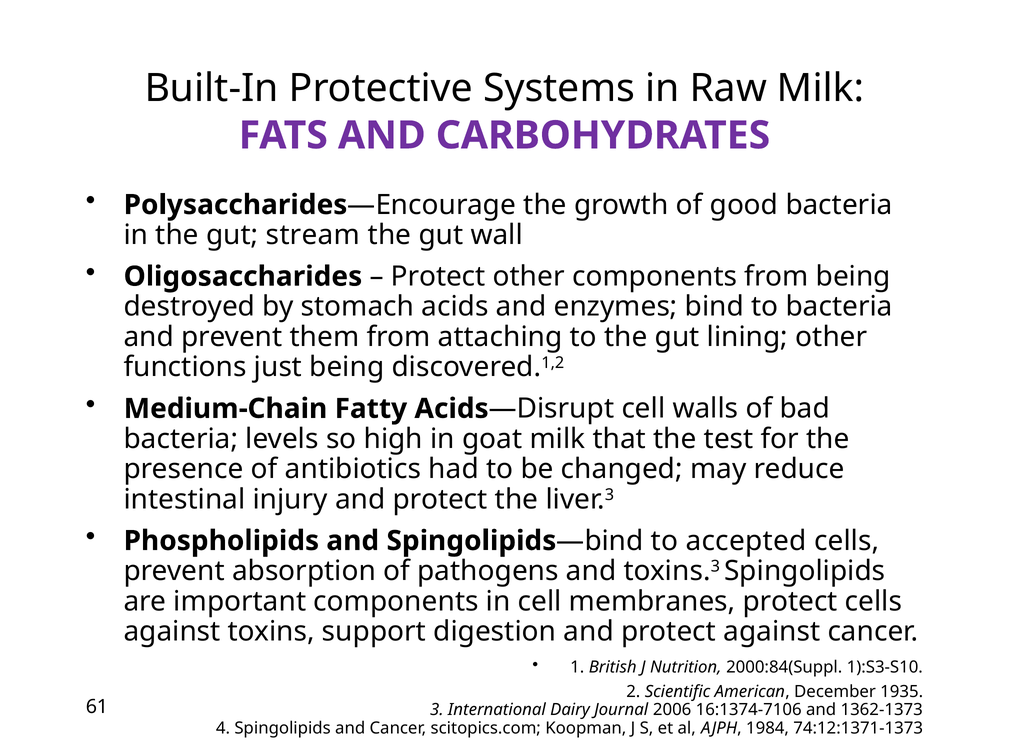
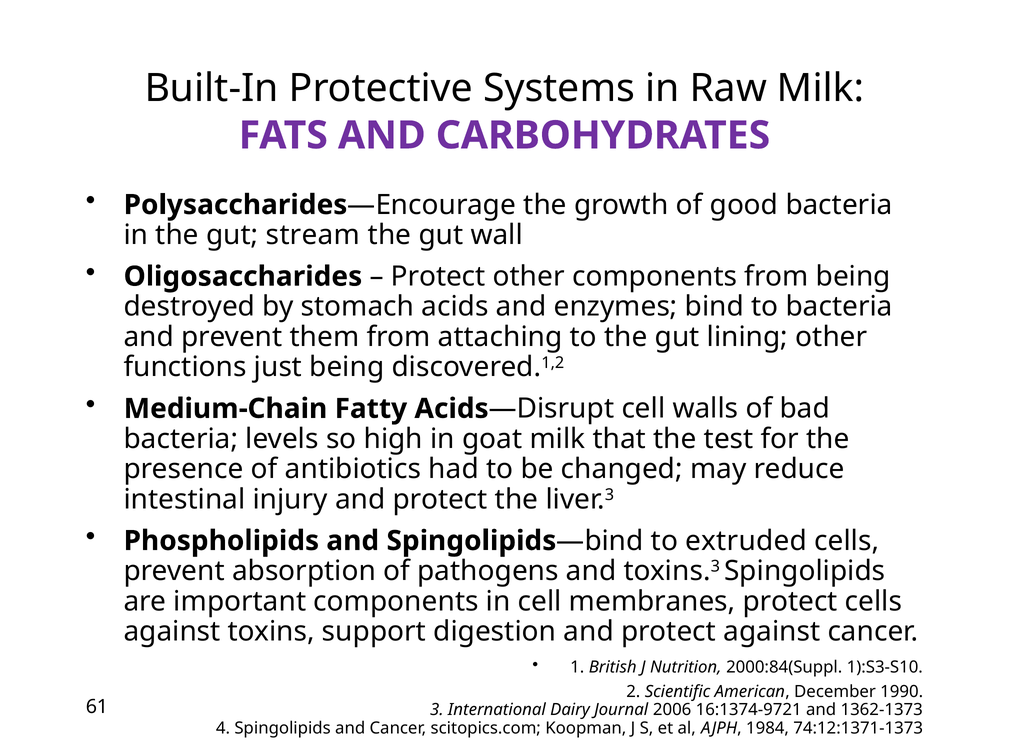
accepted: accepted -> extruded
1935: 1935 -> 1990
16:1374-7106: 16:1374-7106 -> 16:1374-9721
